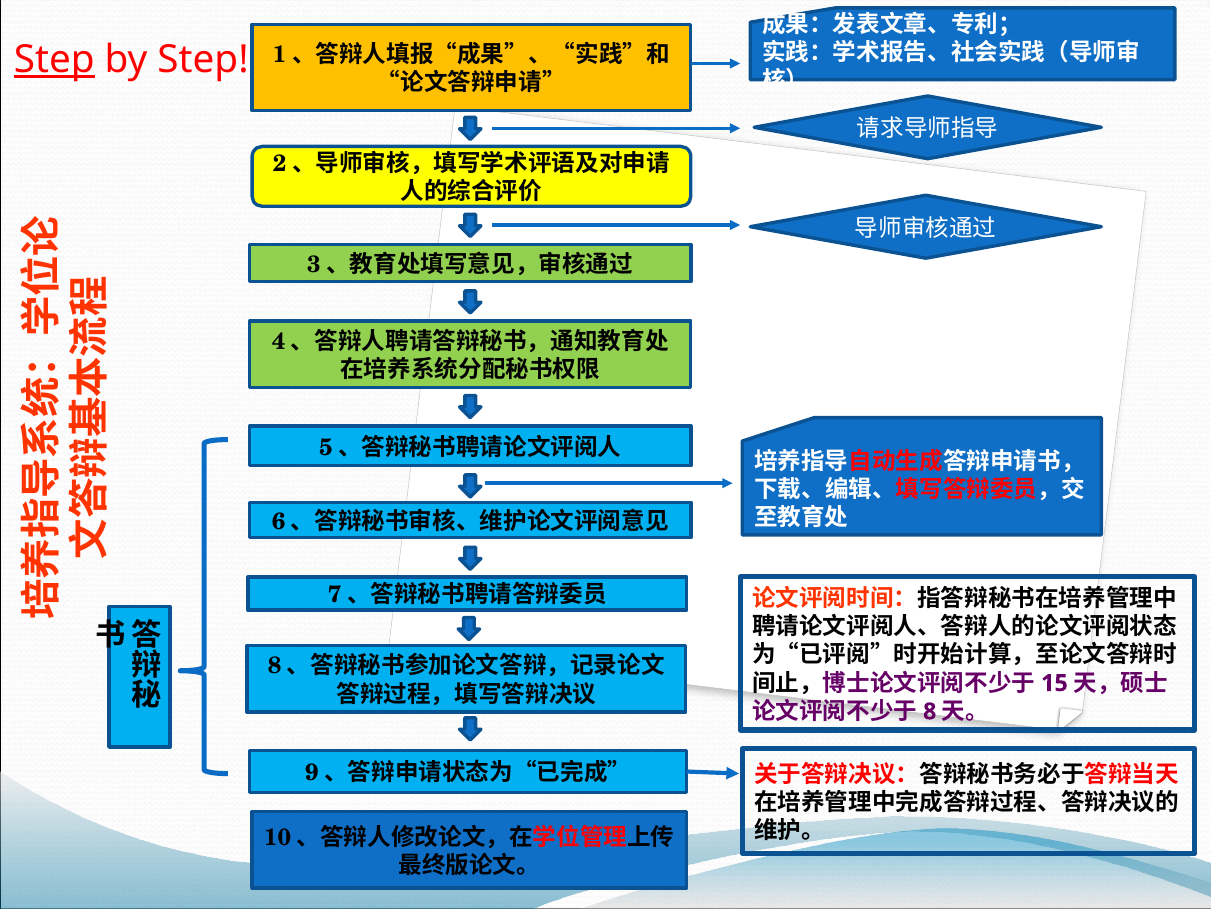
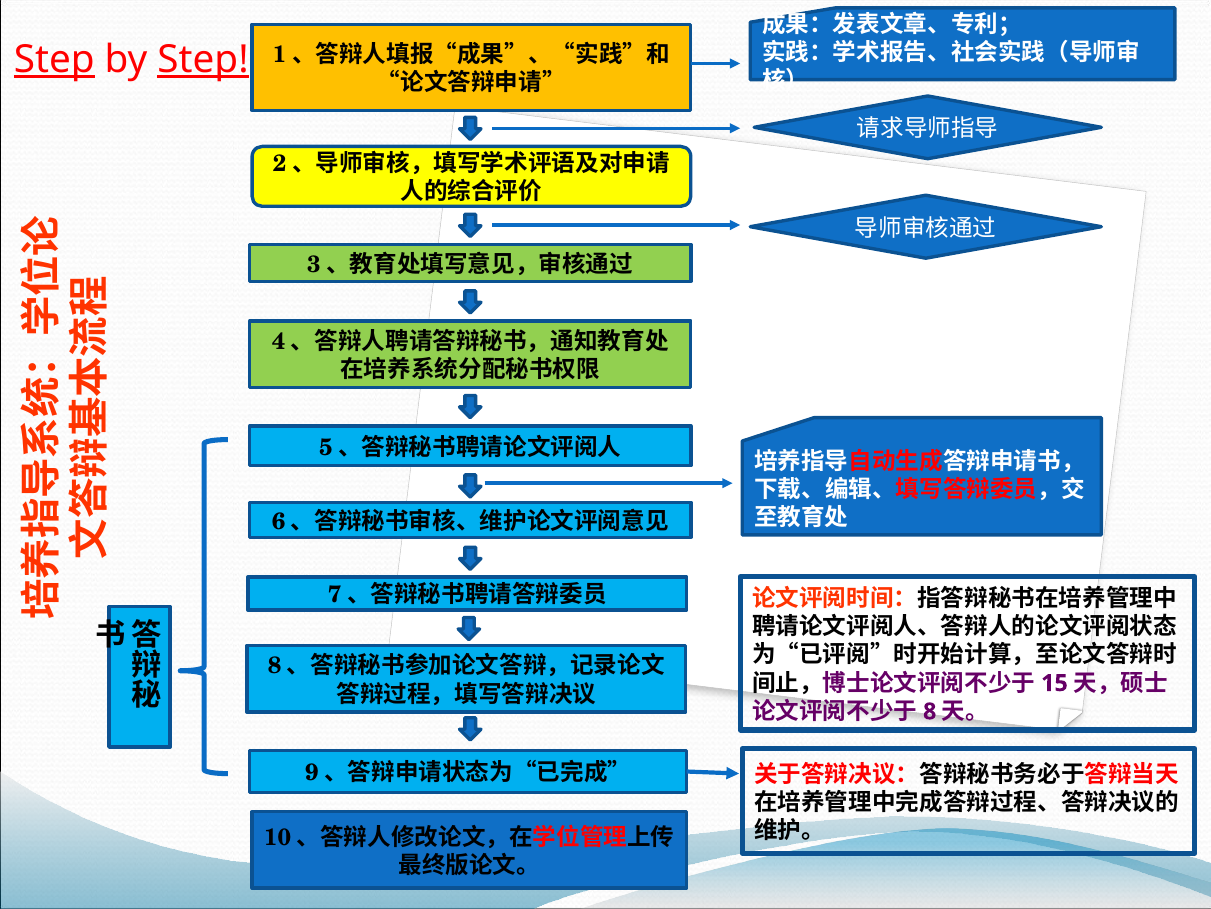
Step at (203, 60) underline: none -> present
